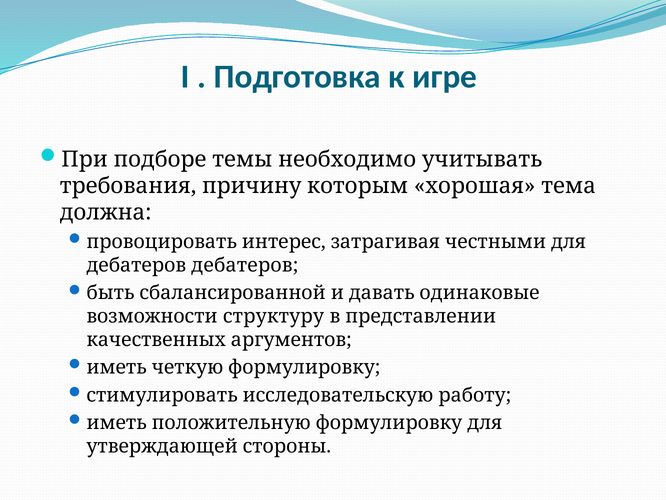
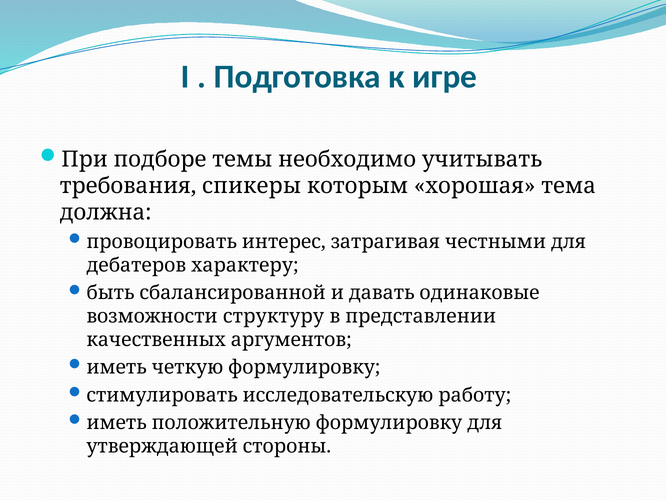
причину: причину -> спикеры
дебатеров дебатеров: дебатеров -> характеру
